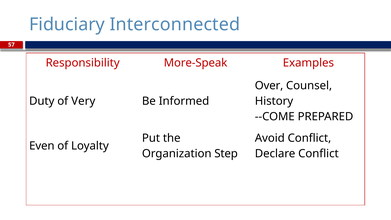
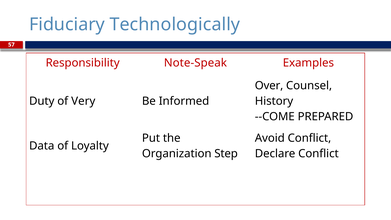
Interconnected: Interconnected -> Technologically
More-Speak: More-Speak -> Note-Speak
Even: Even -> Data
